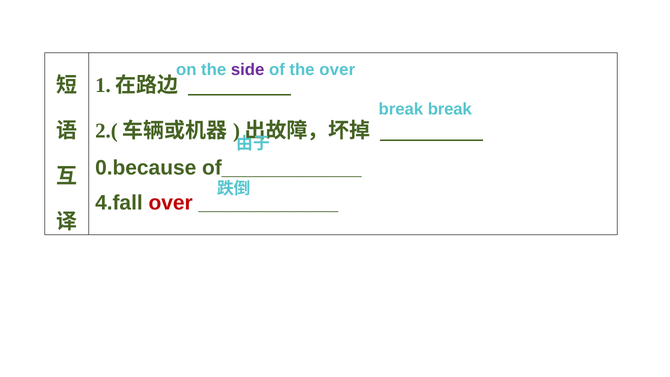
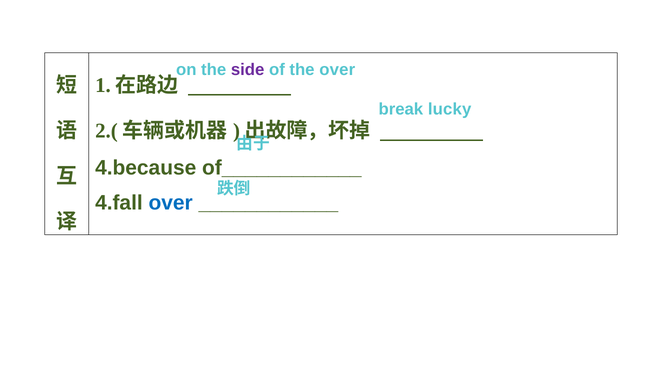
break break: break -> lucky
0.because: 0.because -> 4.because
over at (171, 203) colour: red -> blue
